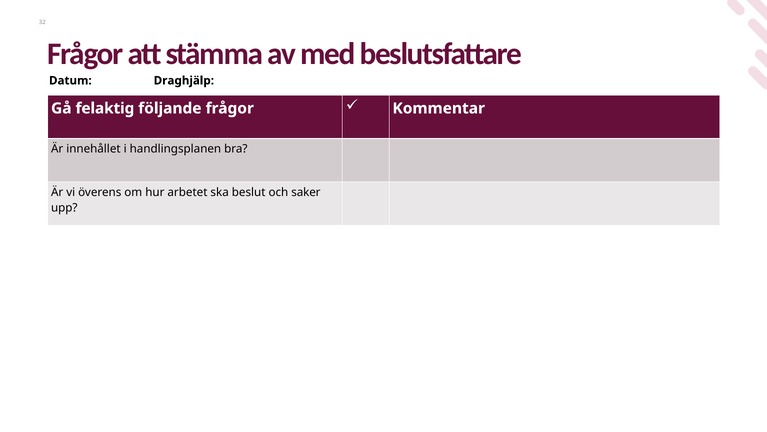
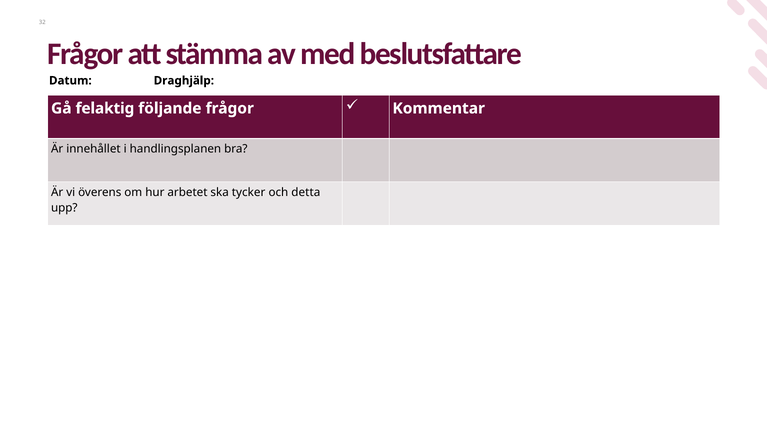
beslut: beslut -> tycker
saker: saker -> detta
